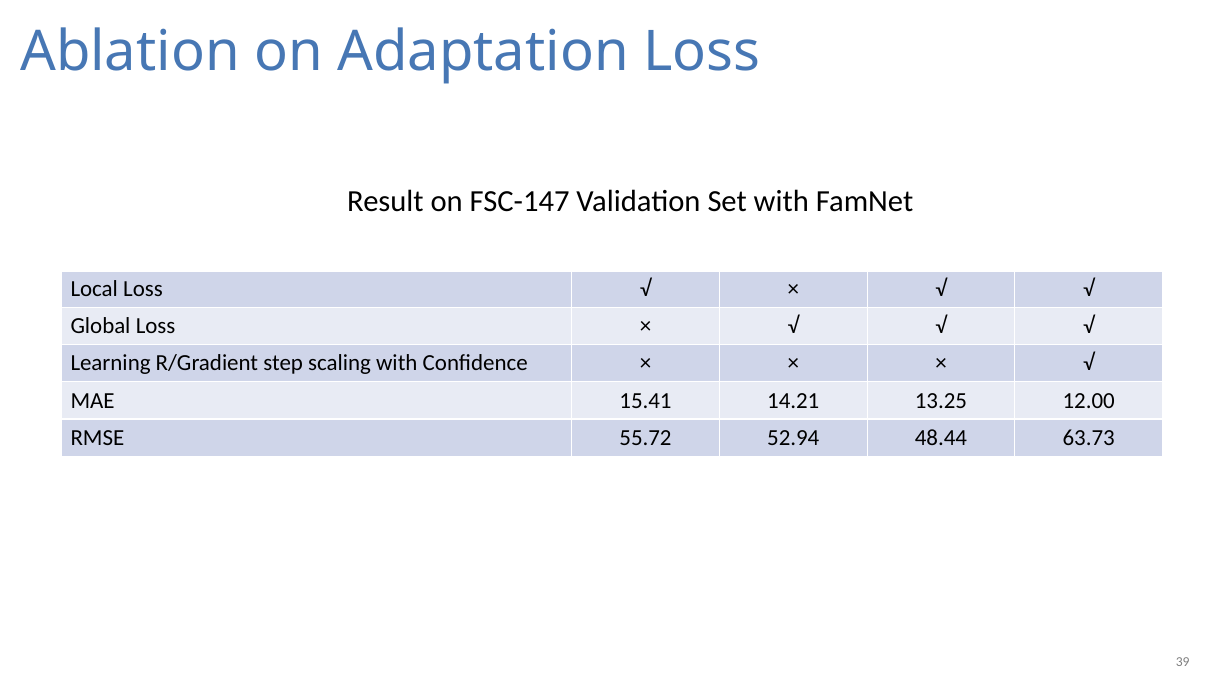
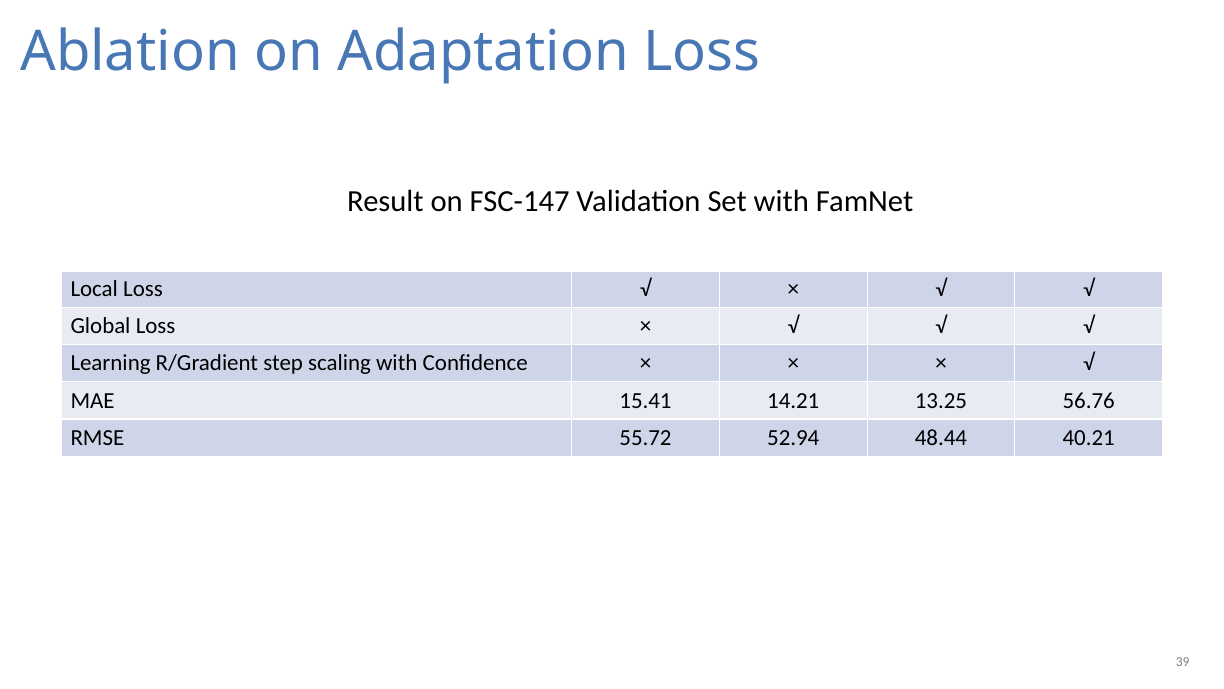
12.00: 12.00 -> 56.76
63.73: 63.73 -> 40.21
